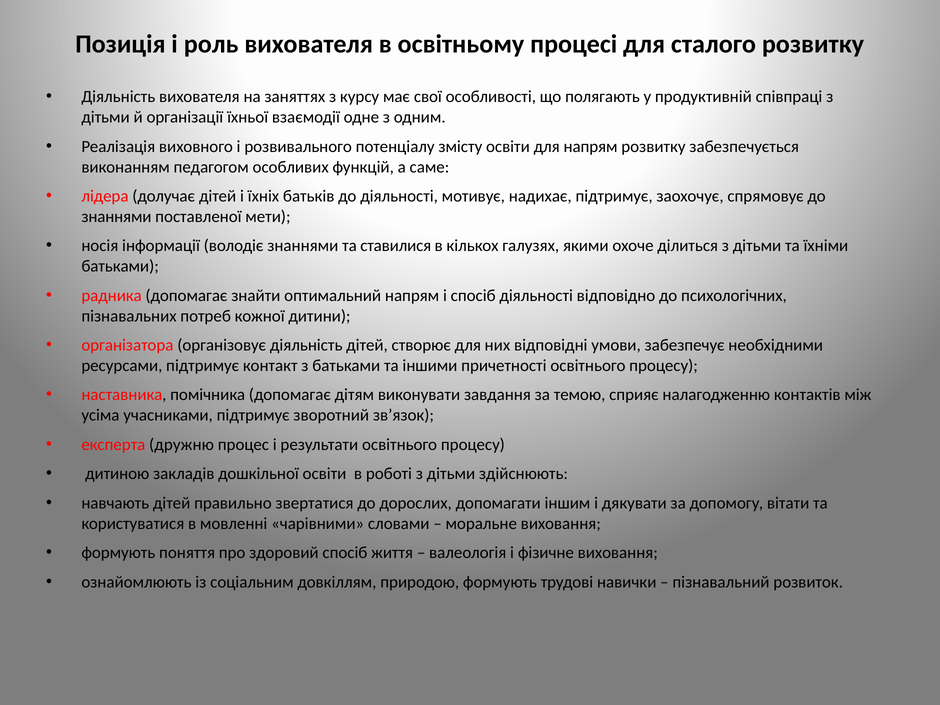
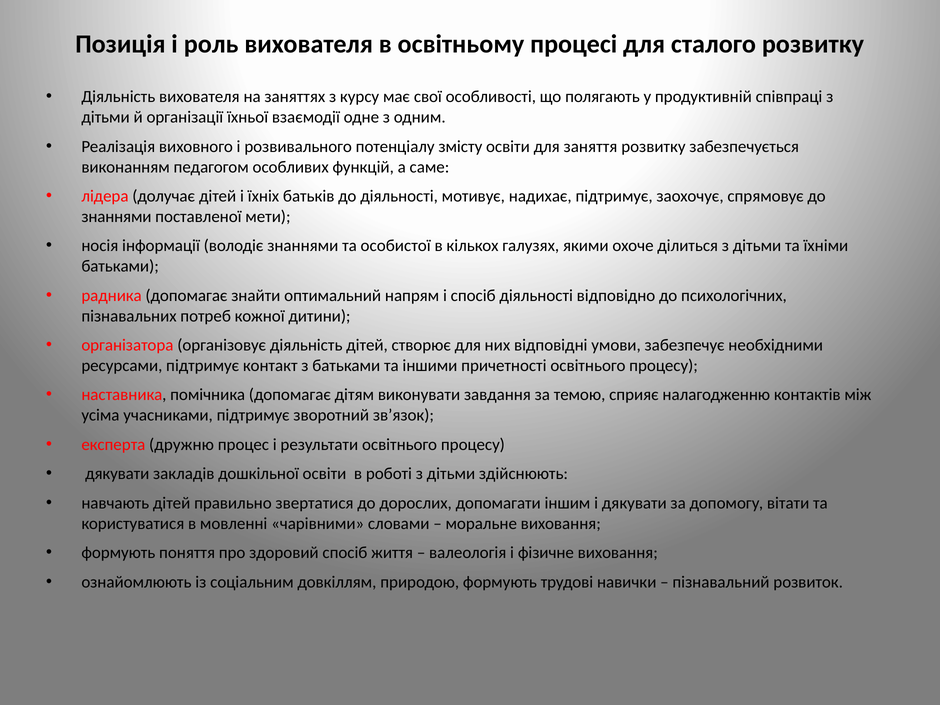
для напрям: напрям -> заняття
ставилися: ставилися -> особистої
дитиною at (117, 474): дитиною -> дякувати
